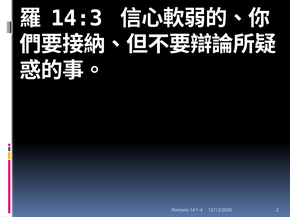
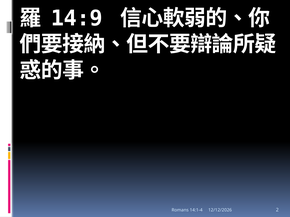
14:3: 14:3 -> 14:9
